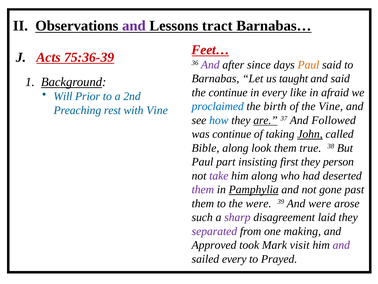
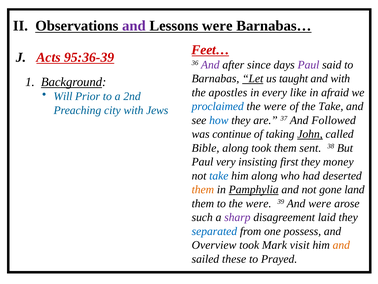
Lessons tract: tract -> were
75:36-39: 75:36-39 -> 95:36-39
Paul at (308, 65) colour: orange -> purple
Let underline: none -> present
and said: said -> with
the continue: continue -> apostles
birth at (275, 106): birth -> were
the Vine: Vine -> Take
rest: rest -> city
with Vine: Vine -> Jews
are underline: present -> none
along look: look -> took
true: true -> sent
part: part -> very
person: person -> money
take at (219, 175) colour: purple -> blue
them at (203, 189) colour: purple -> orange
past: past -> land
separated colour: purple -> blue
making: making -> possess
Approved: Approved -> Overview
and at (341, 245) colour: purple -> orange
sailed every: every -> these
